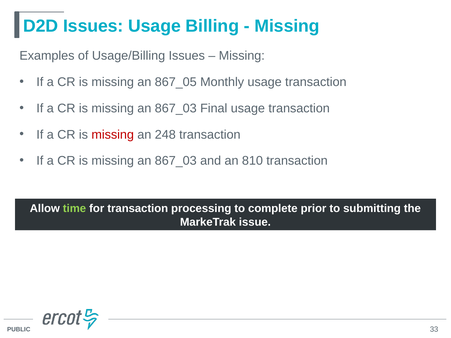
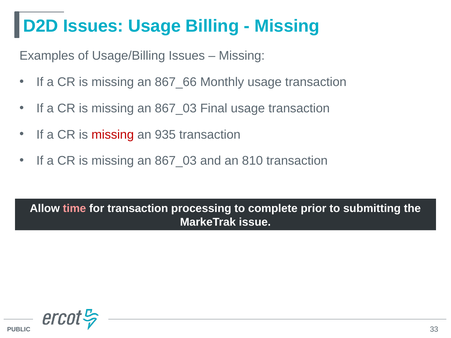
867_05: 867_05 -> 867_66
248: 248 -> 935
time colour: light green -> pink
